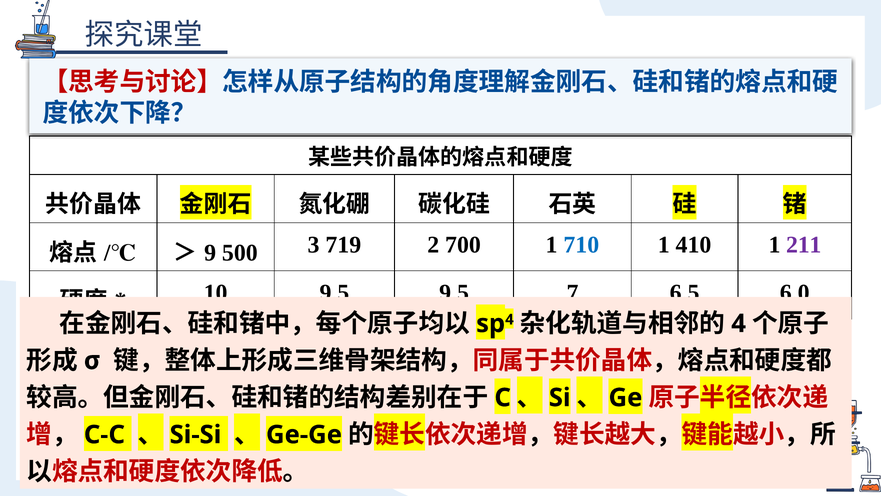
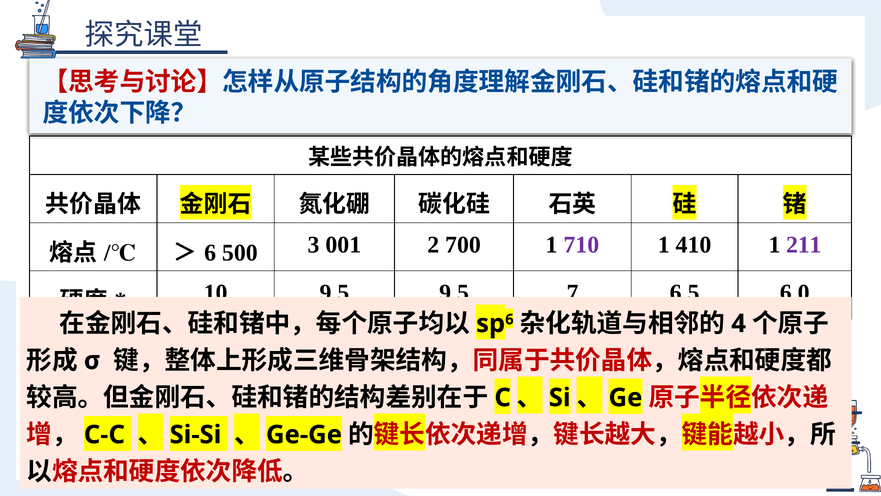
9 at (210, 253): 9 -> 6
719: 719 -> 001
710 colour: blue -> purple
4 at (509, 319): 4 -> 6
